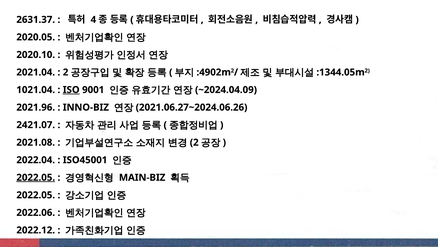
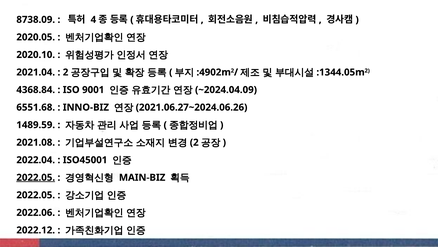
2631.37: 2631.37 -> 8738.09
1021.04: 1021.04 -> 4368.84
ISO underline: present -> none
2021.96: 2021.96 -> 6551.68
2421.07: 2421.07 -> 1489.59
